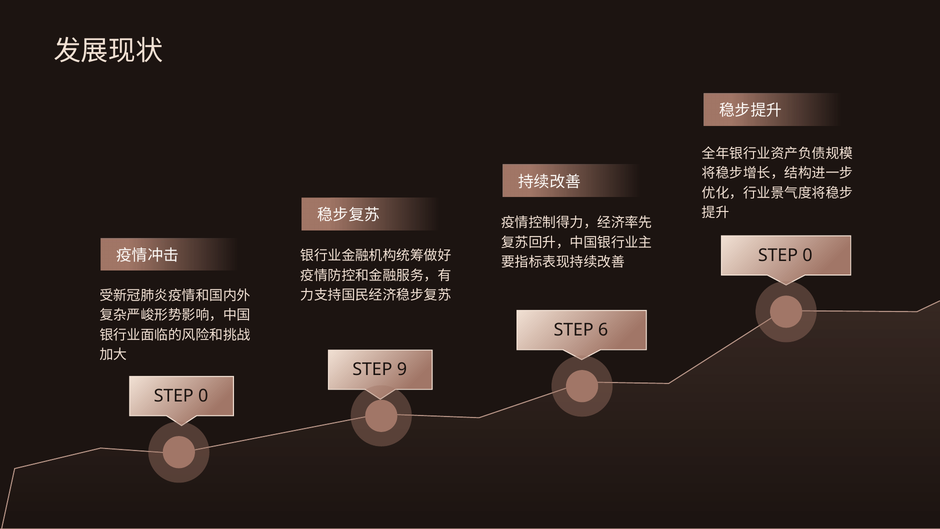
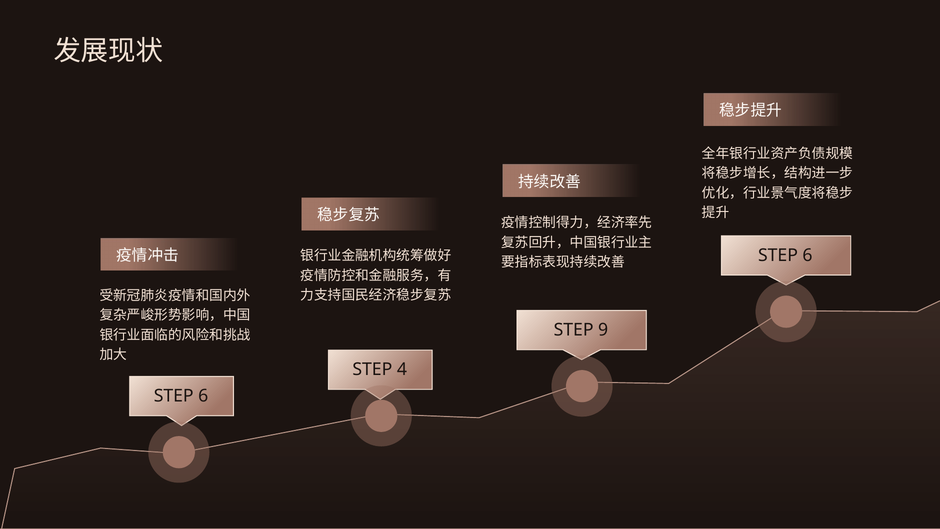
0 at (808, 255): 0 -> 6
6: 6 -> 9
9: 9 -> 4
0 at (203, 396): 0 -> 6
